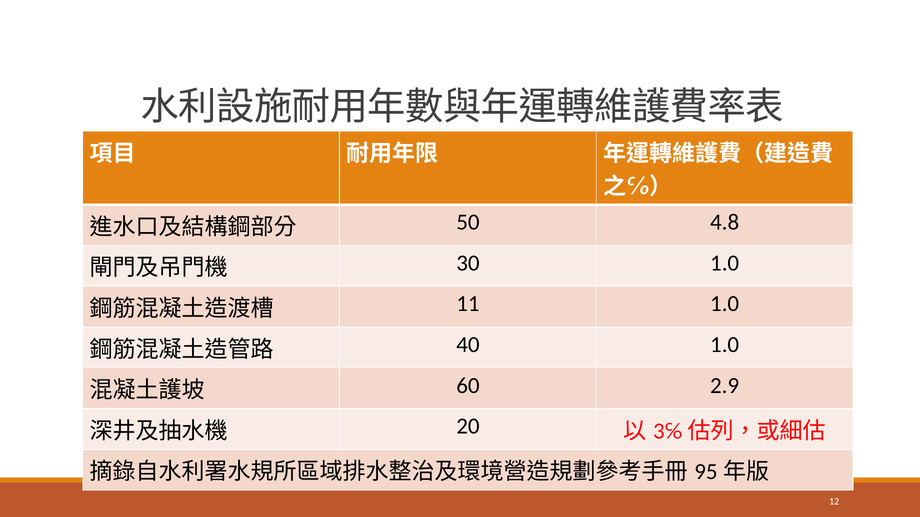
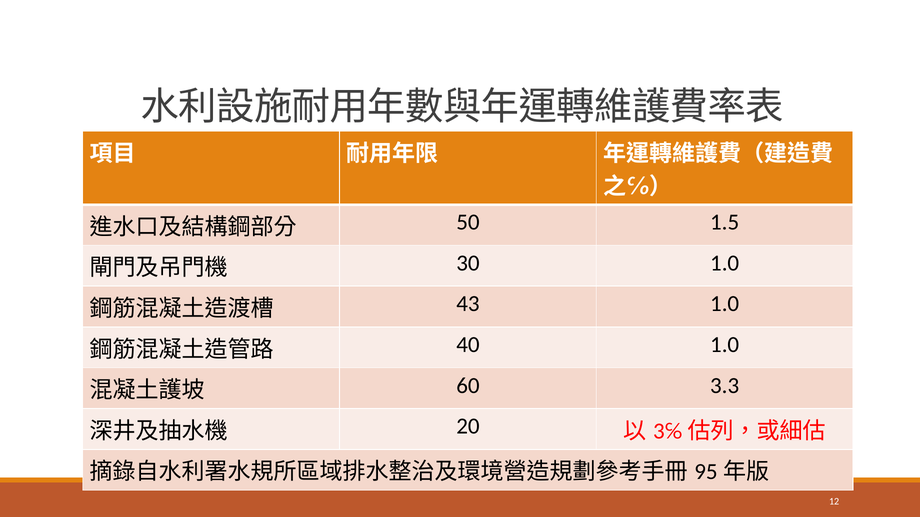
4.8: 4.8 -> 1.5
11: 11 -> 43
2.9: 2.9 -> 3.3
